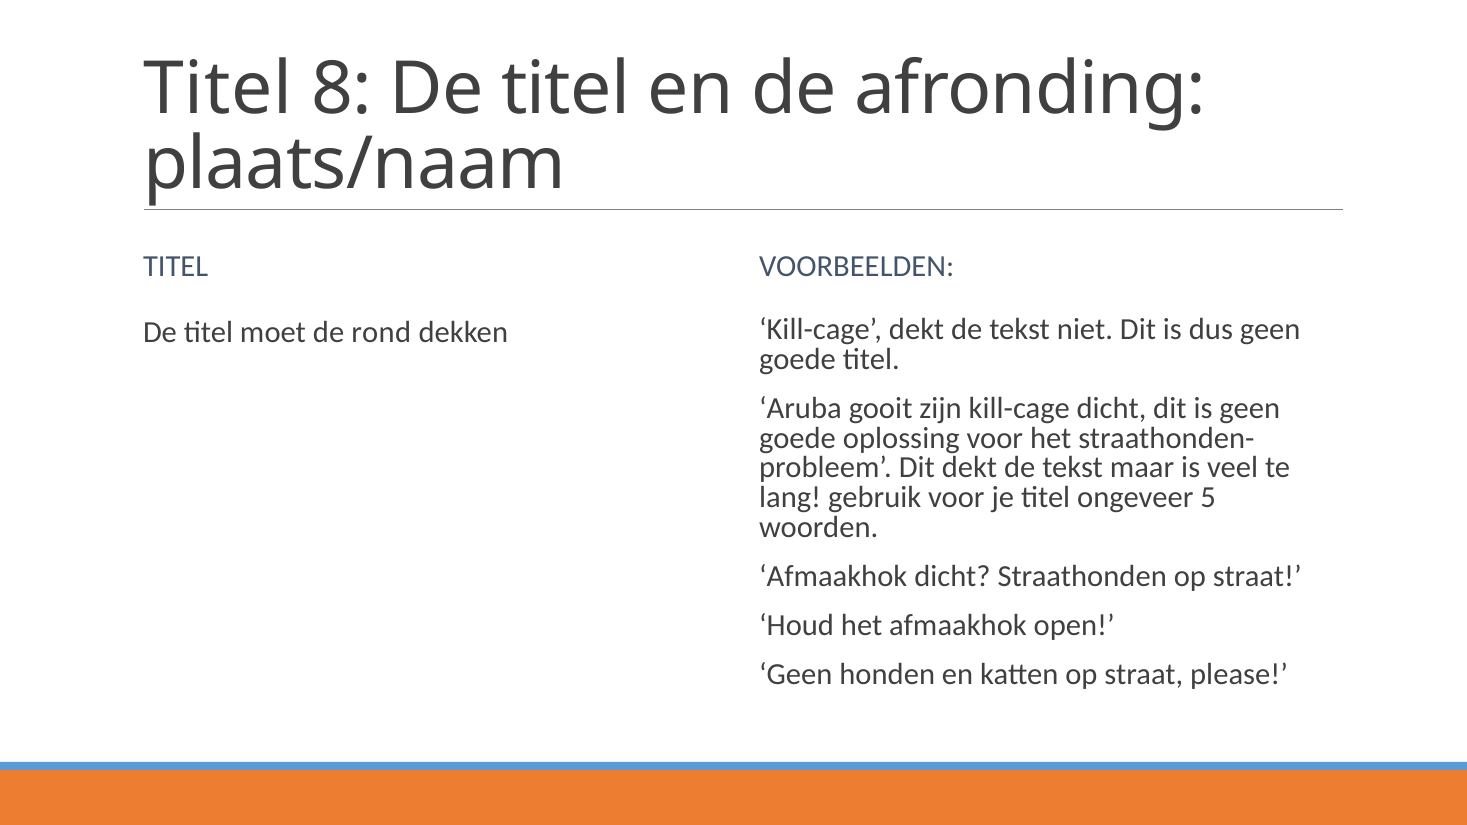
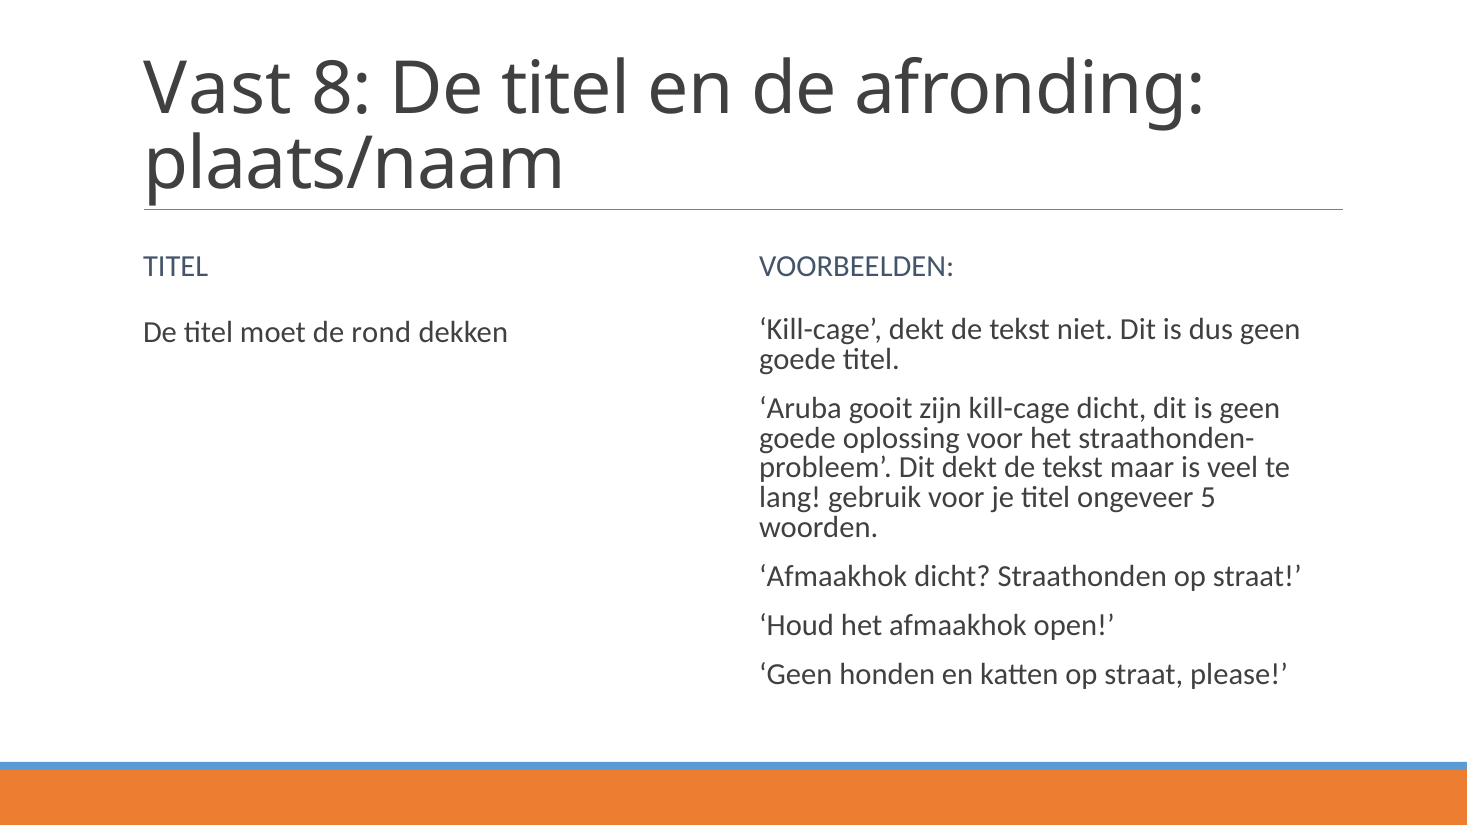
Titel at (218, 90): Titel -> Vast
